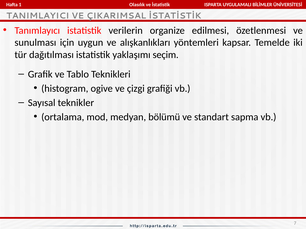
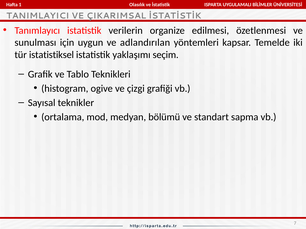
alışkanlıkları: alışkanlıkları -> adlandırılan
dağıtılması: dağıtılması -> istatistiksel
